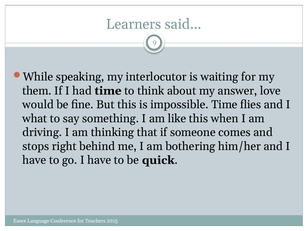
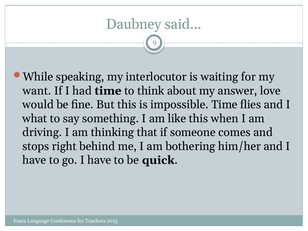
Learners: Learners -> Daubney
them: them -> want
